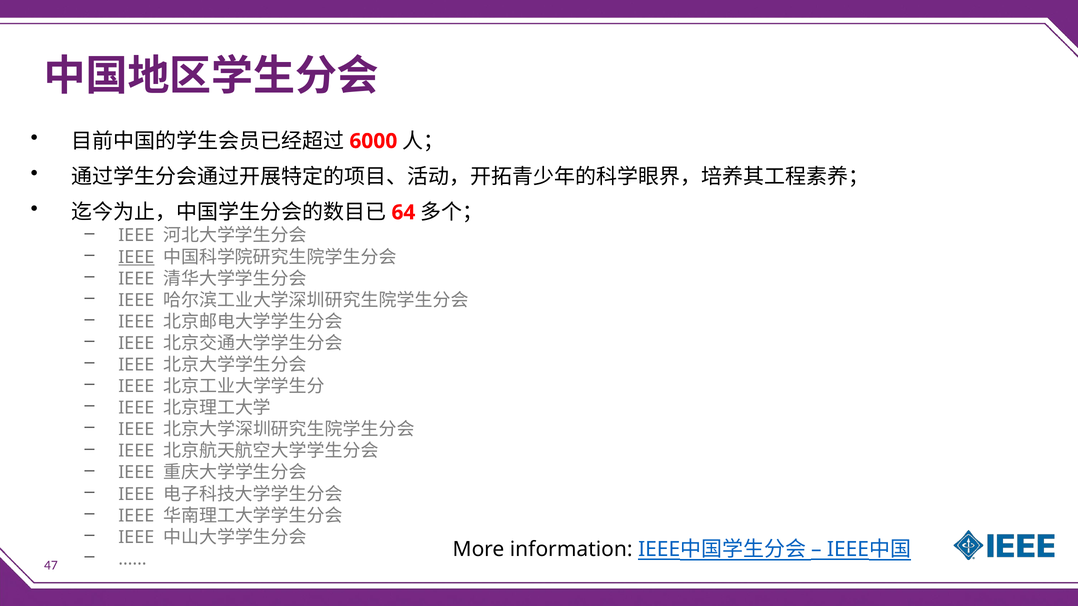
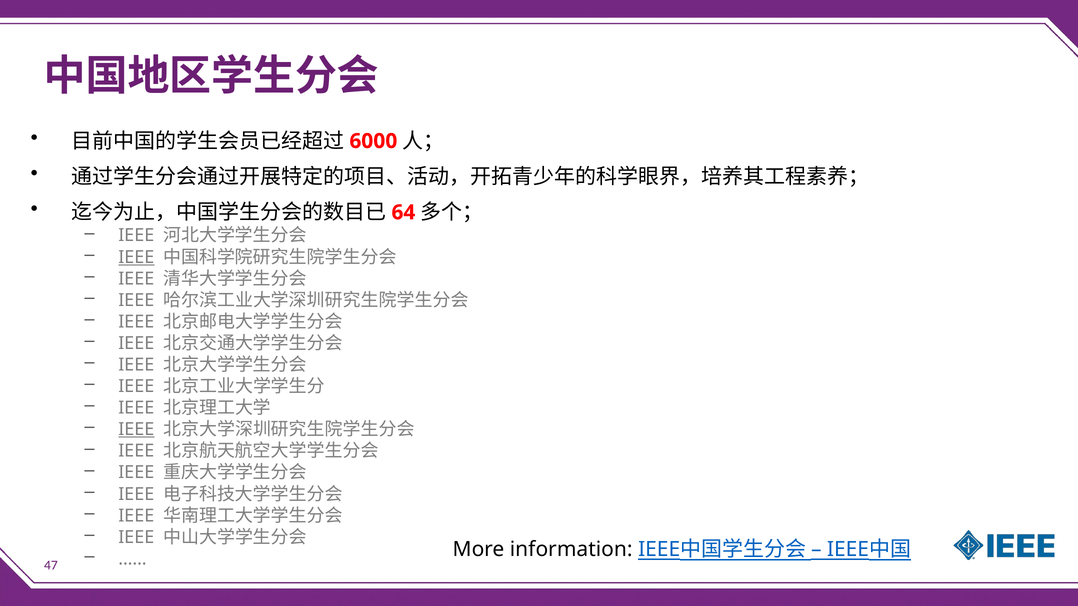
IEEE at (136, 430) underline: none -> present
